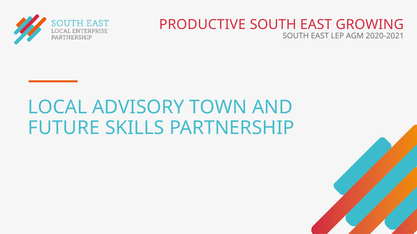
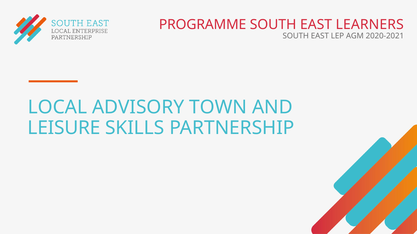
PRODUCTIVE: PRODUCTIVE -> PROGRAMME
GROWING: GROWING -> LEARNERS
FUTURE: FUTURE -> LEISURE
